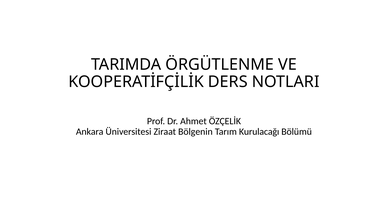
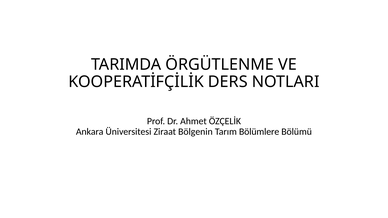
Kurulacağı: Kurulacağı -> Bölümlere
